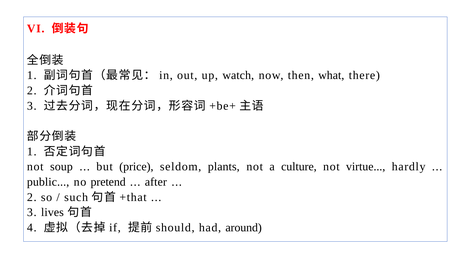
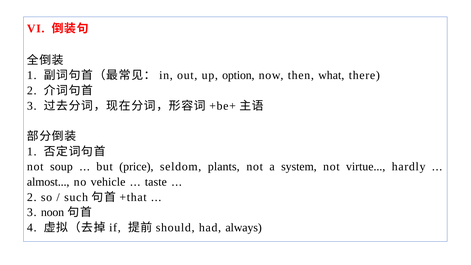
watch: watch -> option
culture: culture -> system
public: public -> almost
pretend: pretend -> vehicle
after: after -> taste
lives: lives -> noon
around: around -> always
